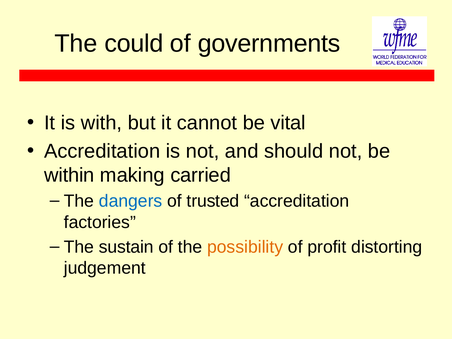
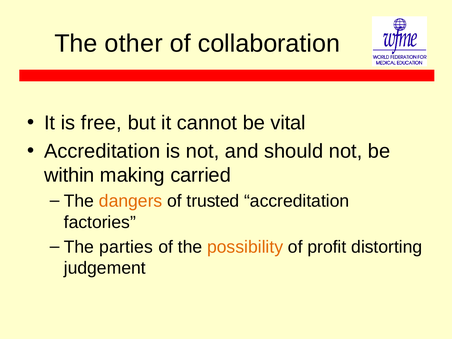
could: could -> other
governments: governments -> collaboration
with: with -> free
dangers colour: blue -> orange
sustain: sustain -> parties
